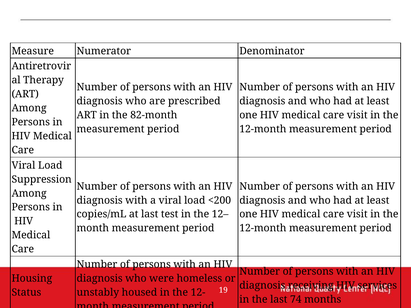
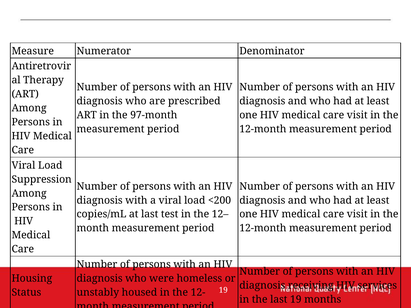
82-month: 82-month -> 97-month
last 74: 74 -> 19
